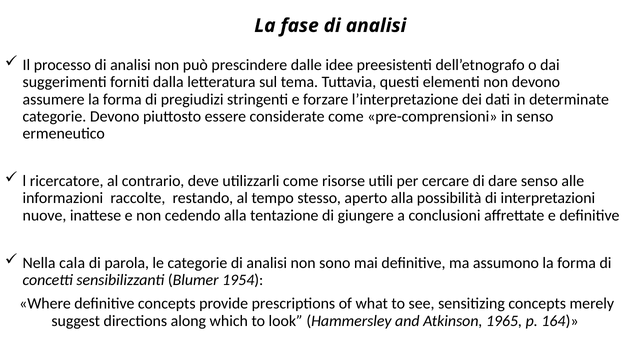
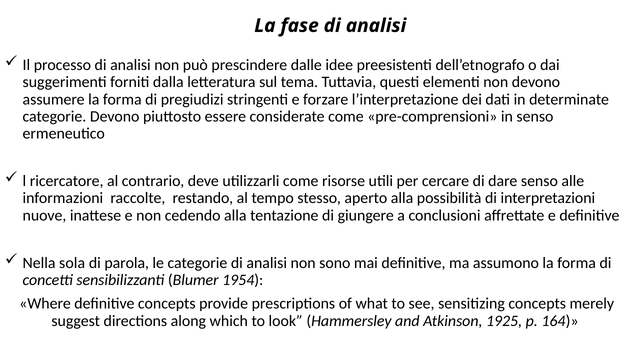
cala: cala -> sola
1965: 1965 -> 1925
